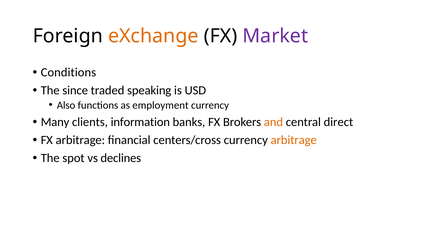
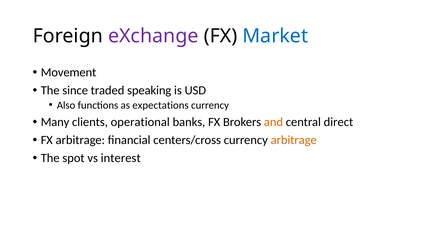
eXchange colour: orange -> purple
Market colour: purple -> blue
Conditions: Conditions -> Movement
employment: employment -> expectations
information: information -> operational
declines: declines -> interest
